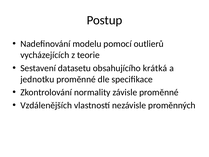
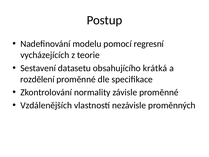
outlierů: outlierů -> regresní
jednotku: jednotku -> rozdělení
